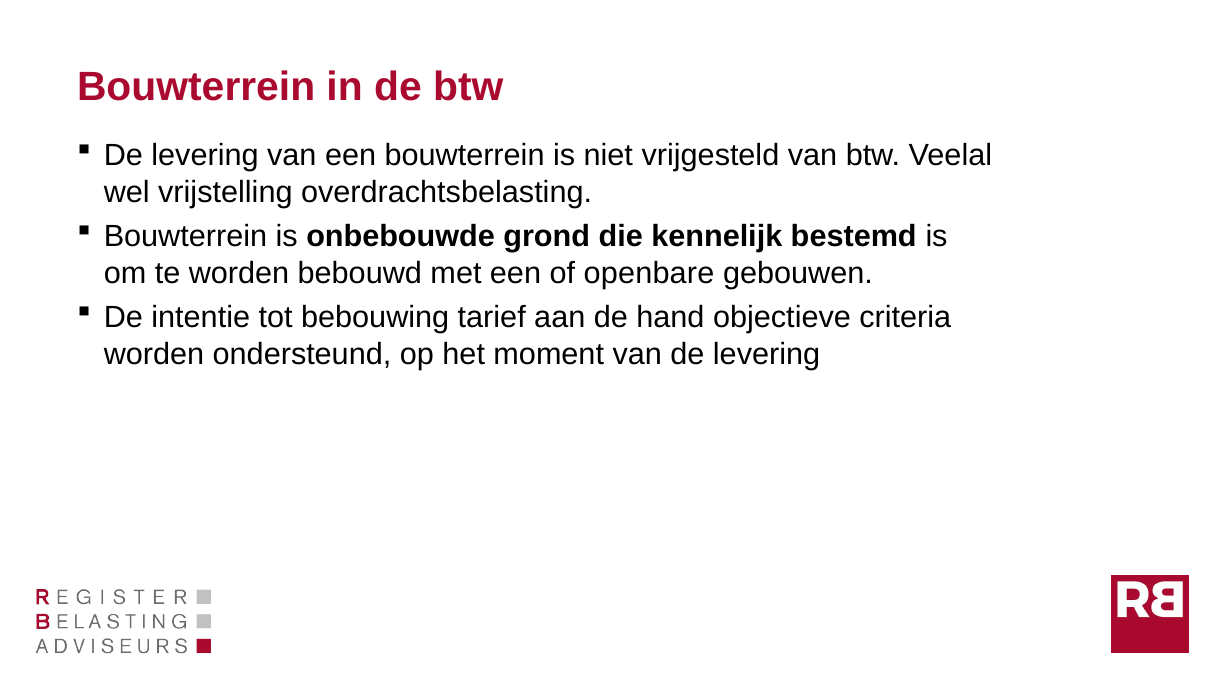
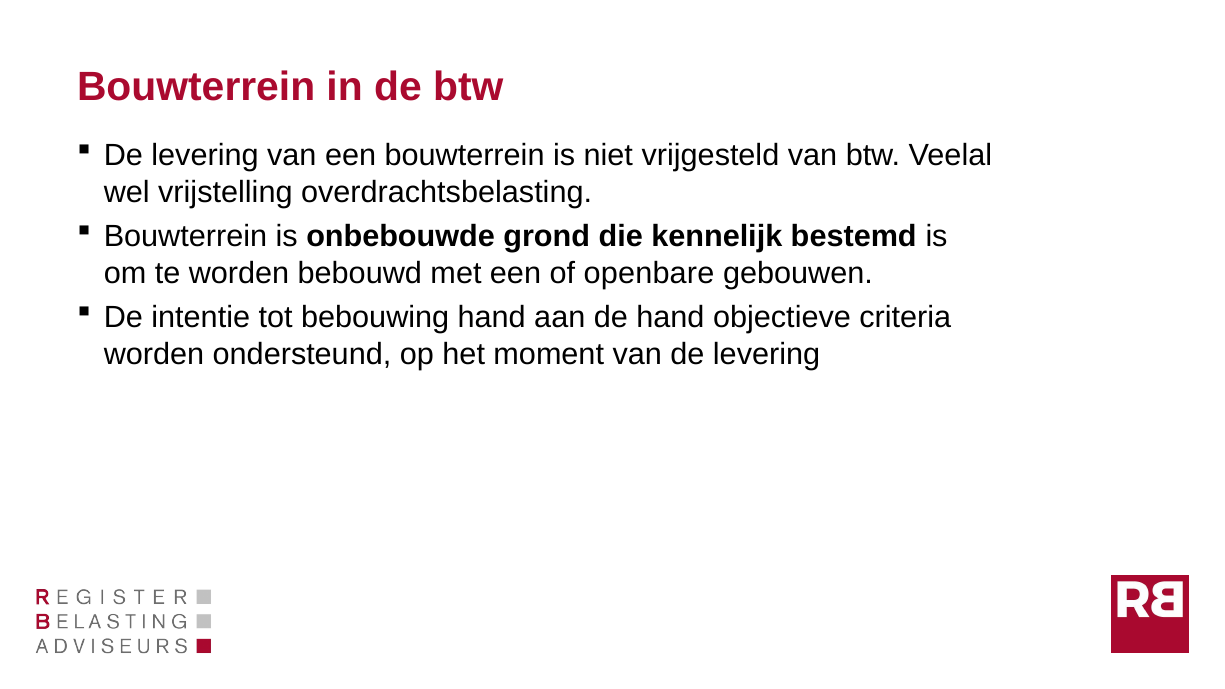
bebouwing tarief: tarief -> hand
